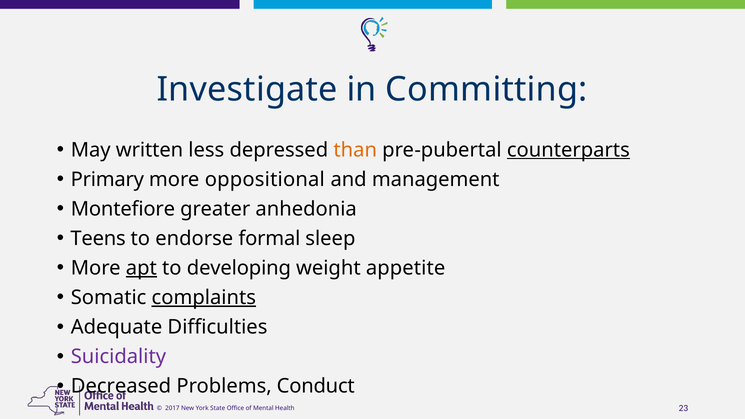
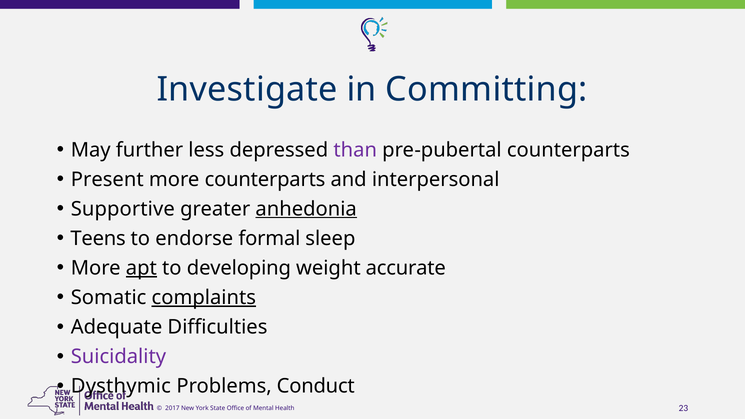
written: written -> further
than colour: orange -> purple
counterparts at (568, 150) underline: present -> none
Primary: Primary -> Present
more oppositional: oppositional -> counterparts
management: management -> interpersonal
Montefiore: Montefiore -> Supportive
anhedonia underline: none -> present
appetite: appetite -> accurate
Decreased: Decreased -> Dysthymic
